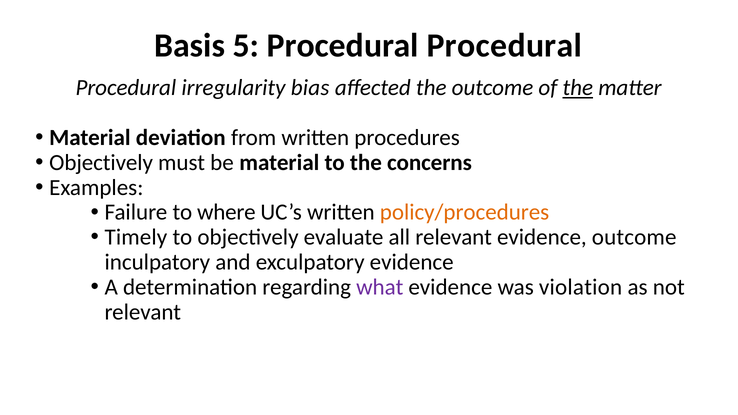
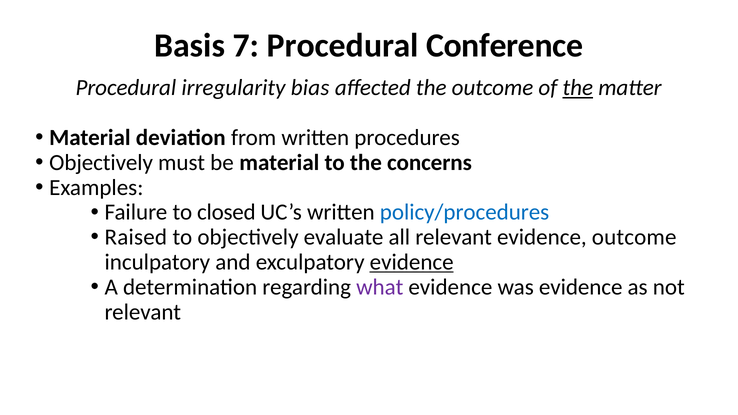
5: 5 -> 7
Procedural at (504, 46): Procedural -> Conference
where: where -> closed
policy/procedures colour: orange -> blue
Timely: Timely -> Raised
evidence at (412, 262) underline: none -> present
was violation: violation -> evidence
